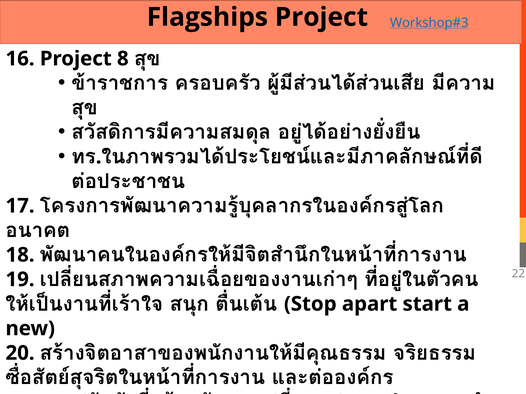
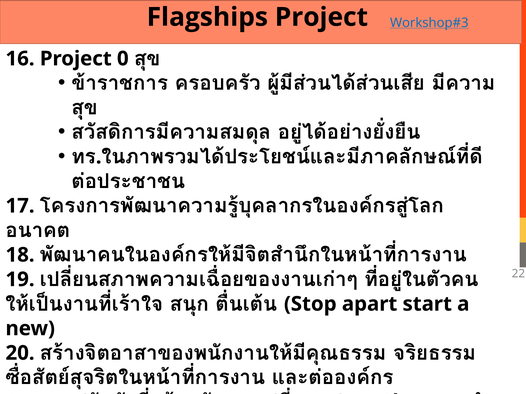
8: 8 -> 0
